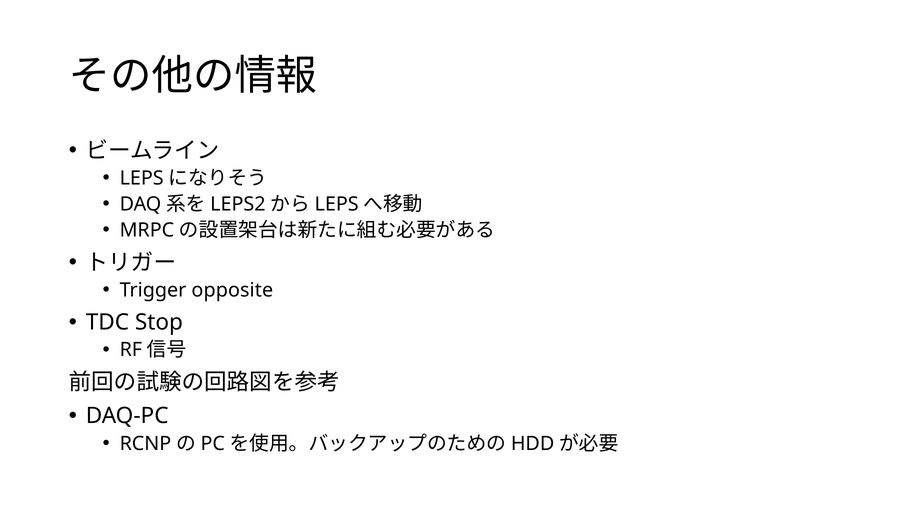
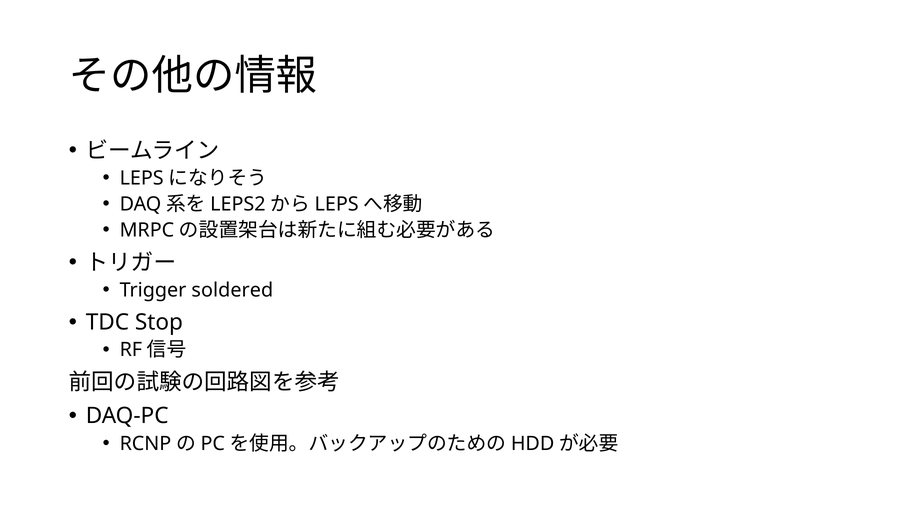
opposite: opposite -> soldered
